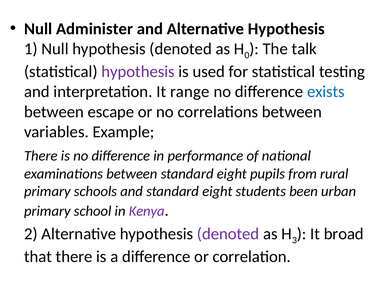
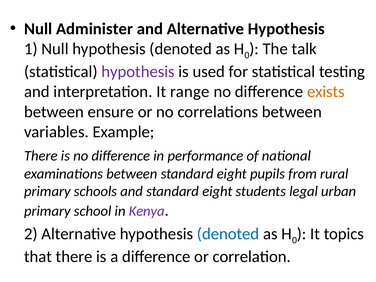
exists colour: blue -> orange
escape: escape -> ensure
been: been -> legal
denoted at (228, 234) colour: purple -> blue
3 at (294, 240): 3 -> 0
broad: broad -> topics
